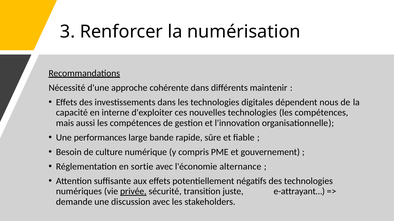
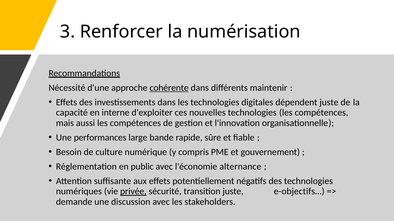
cohérente underline: none -> present
dépendent nous: nous -> juste
sortie: sortie -> public
e-attrayant…: e-attrayant… -> e-objectifs…
